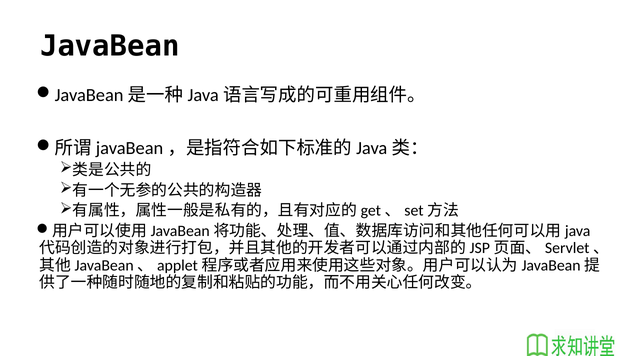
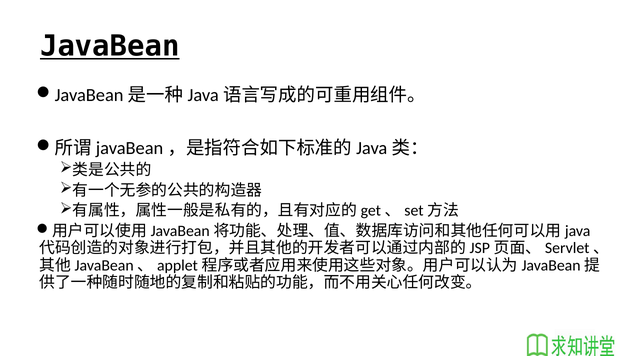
JavaBean underline: none -> present
